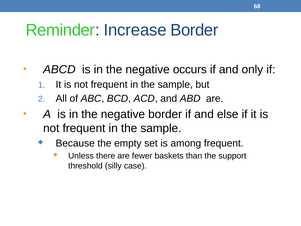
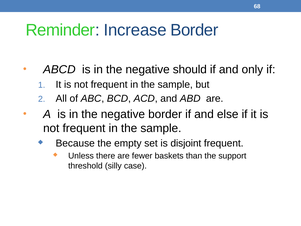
occurs: occurs -> should
among: among -> disjoint
